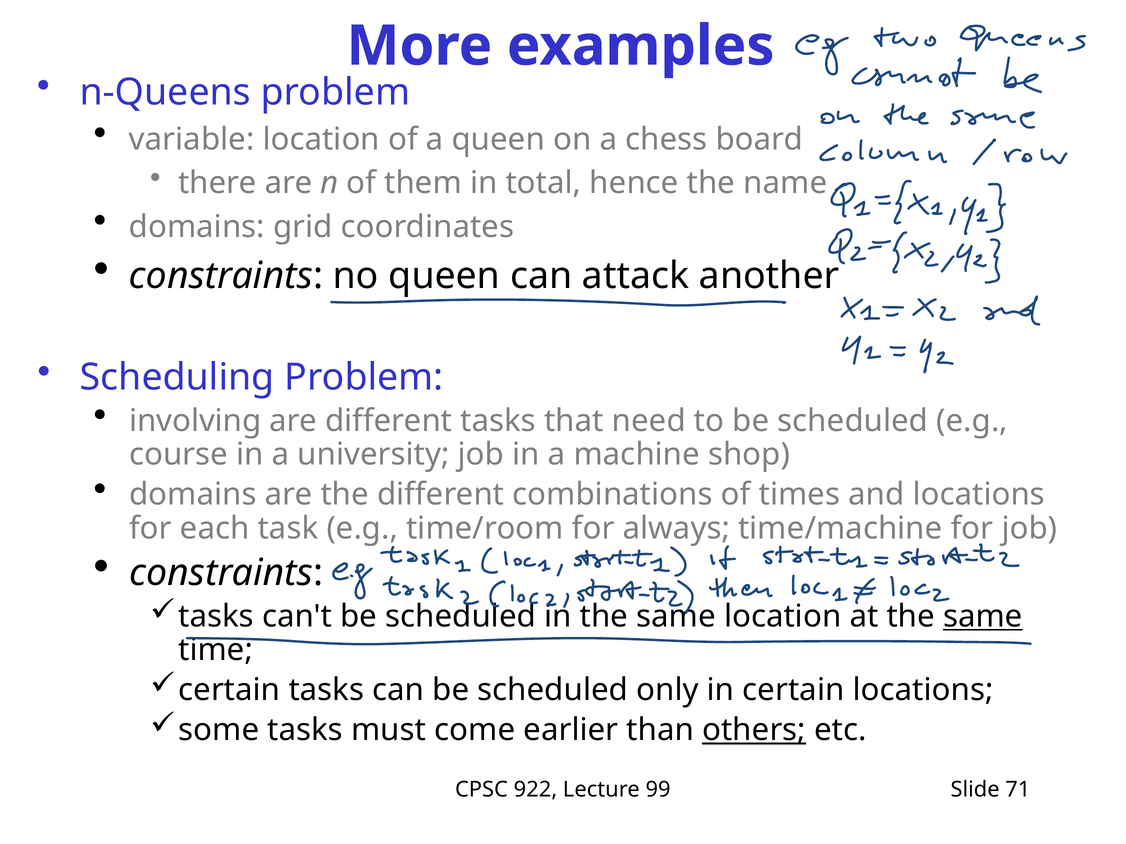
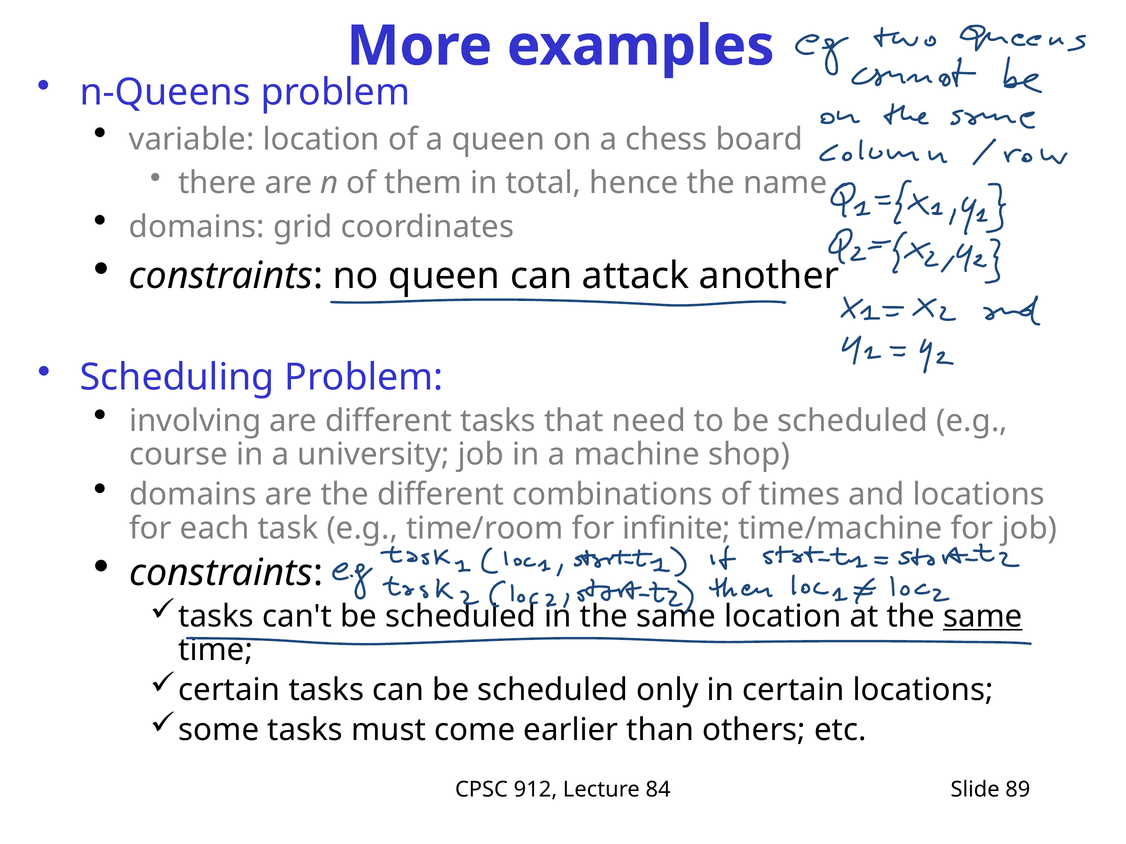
always: always -> infinite
others underline: present -> none
922: 922 -> 912
99: 99 -> 84
71: 71 -> 89
